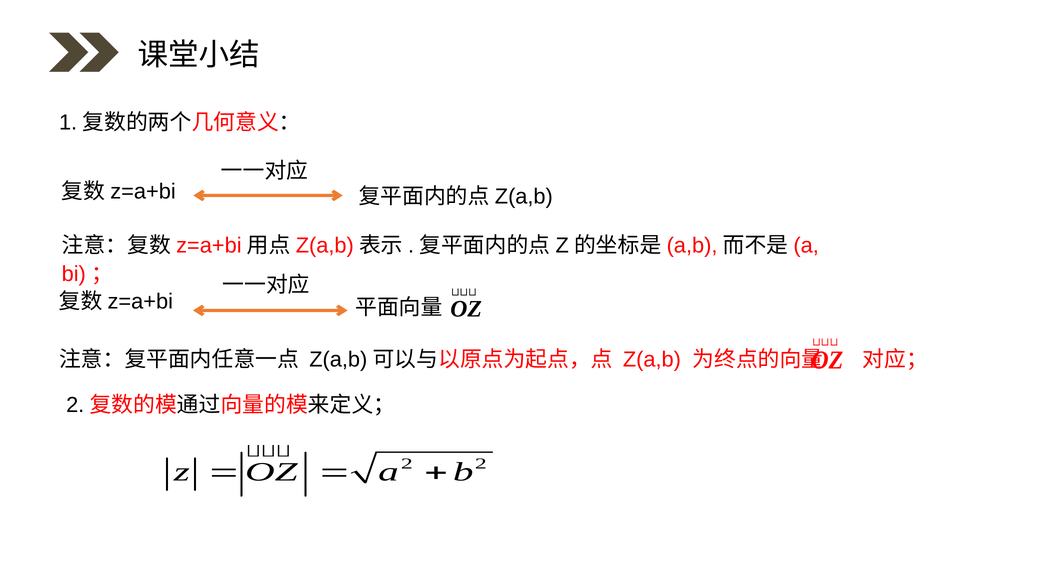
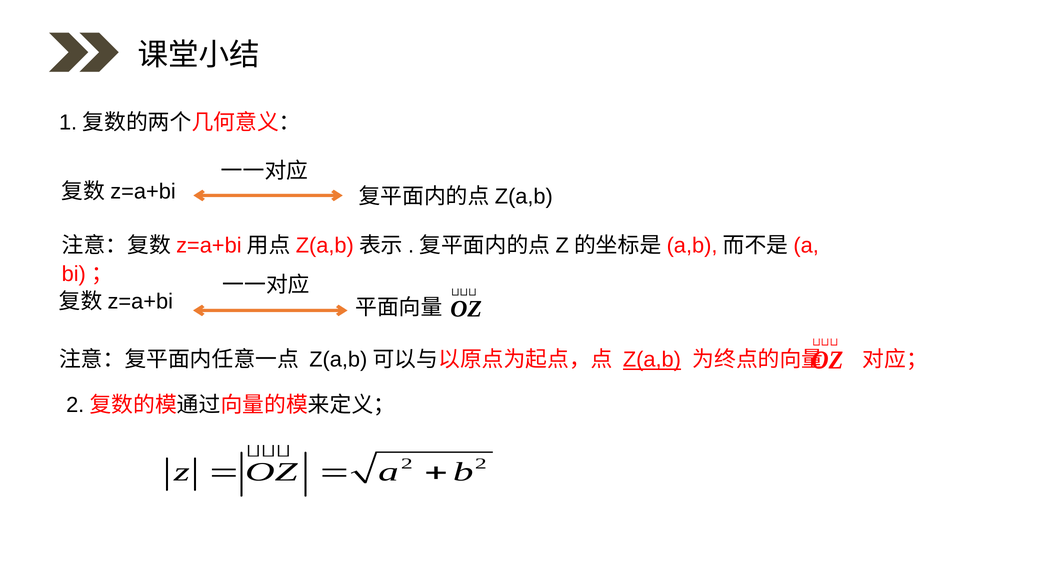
Z(a,b underline: none -> present
